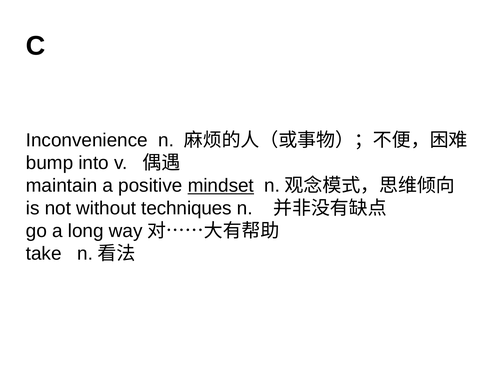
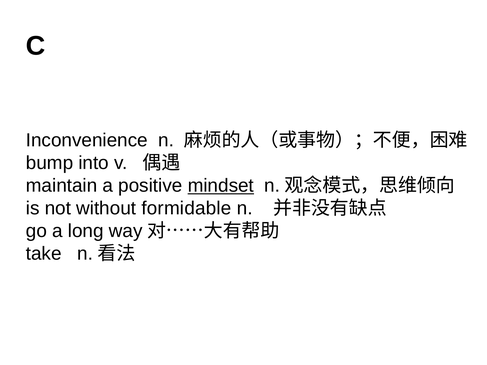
techniques: techniques -> formidable
